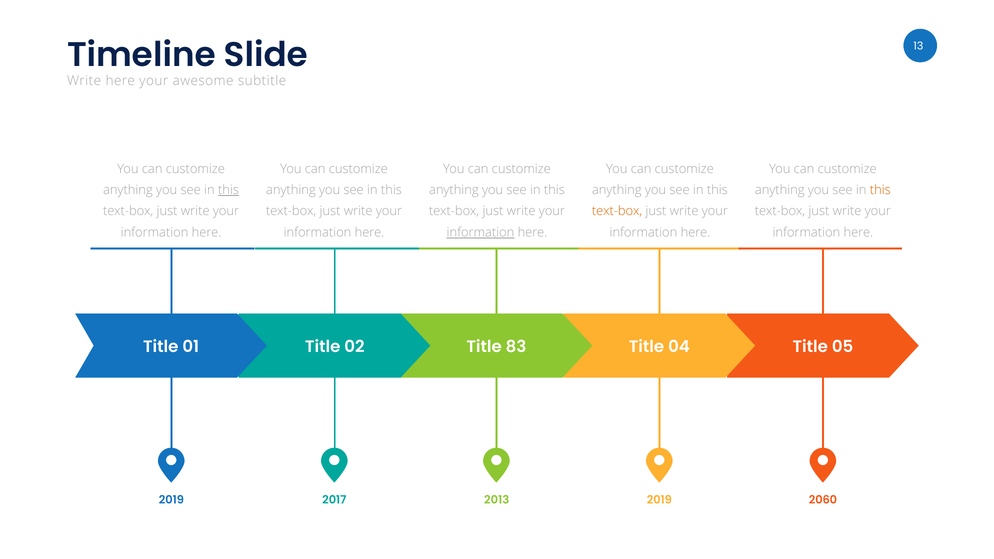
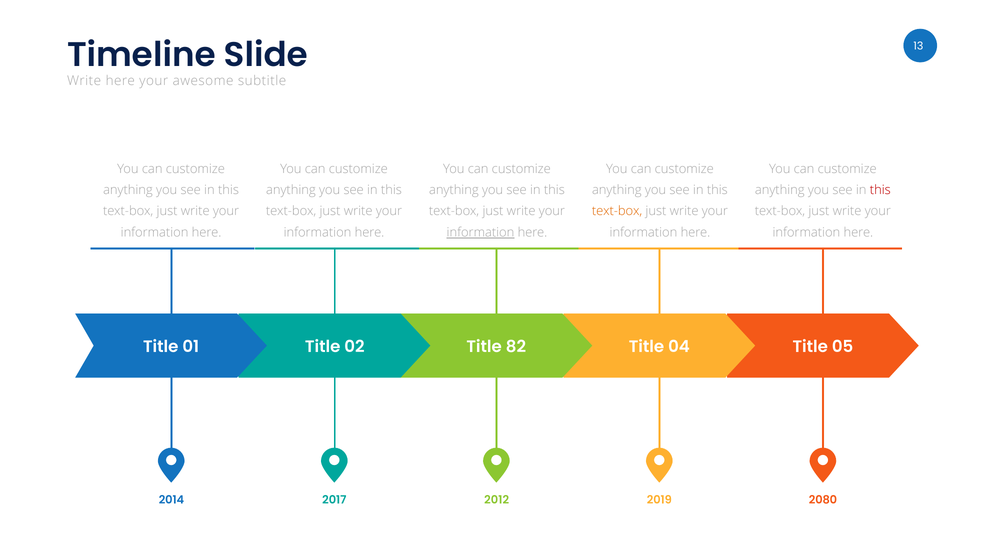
this at (228, 190) underline: present -> none
this at (880, 190) colour: orange -> red
83: 83 -> 82
2019 at (171, 500): 2019 -> 2014
2013: 2013 -> 2012
2060: 2060 -> 2080
